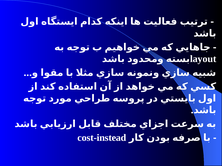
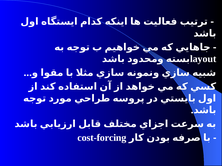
cost-instead: cost-instead -> cost-forcing
